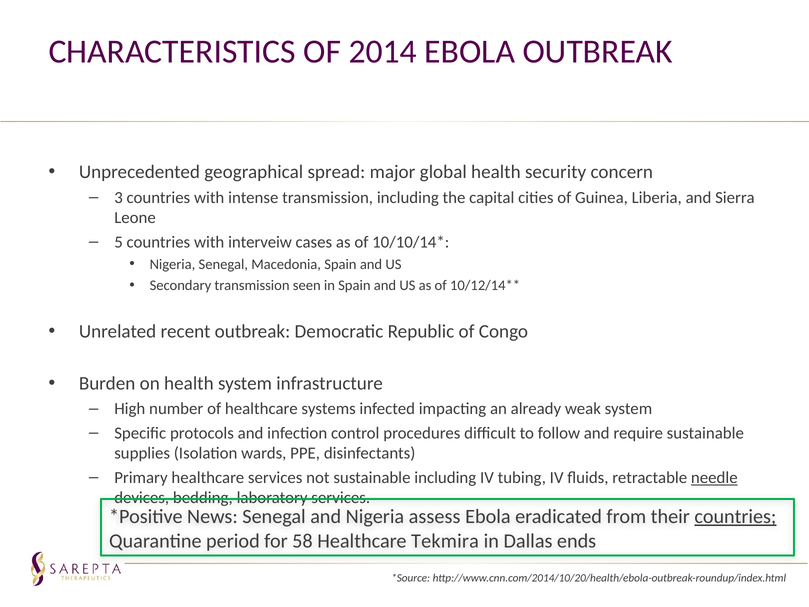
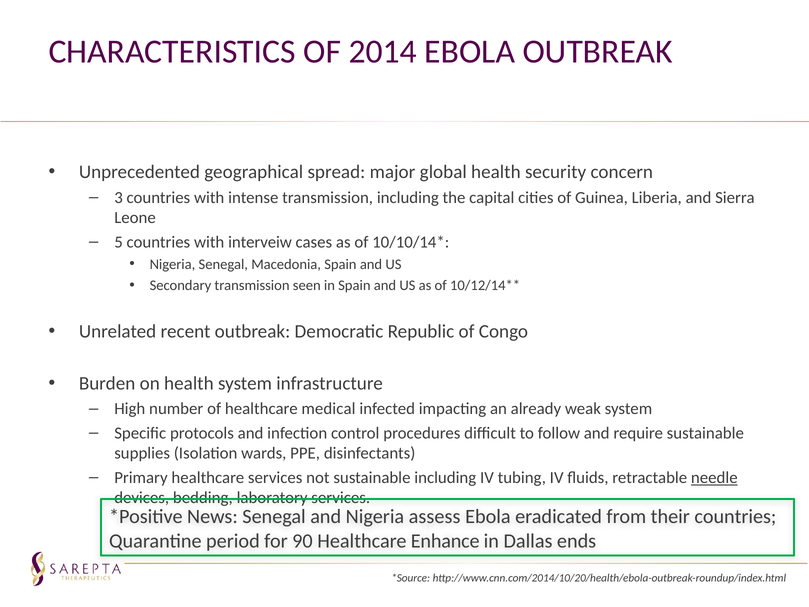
systems: systems -> medical
countries at (735, 516) underline: present -> none
58: 58 -> 90
Tekmira: Tekmira -> Enhance
